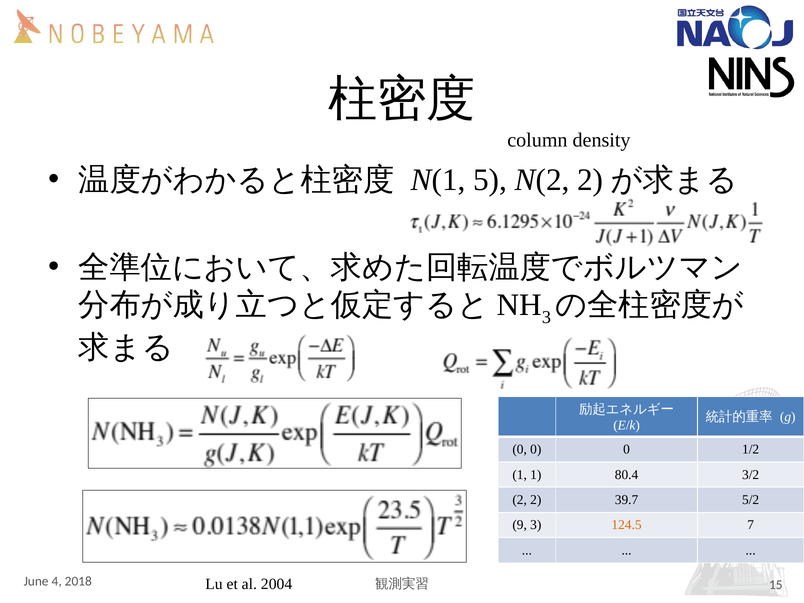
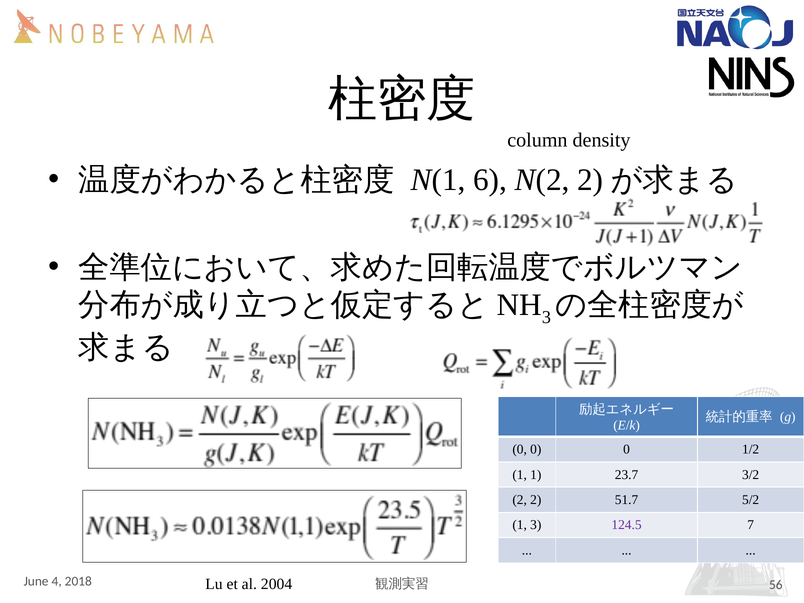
5: 5 -> 6
80.4: 80.4 -> 23.7
39.7: 39.7 -> 51.7
9 at (520, 525): 9 -> 1
124.5 colour: orange -> purple
15: 15 -> 56
